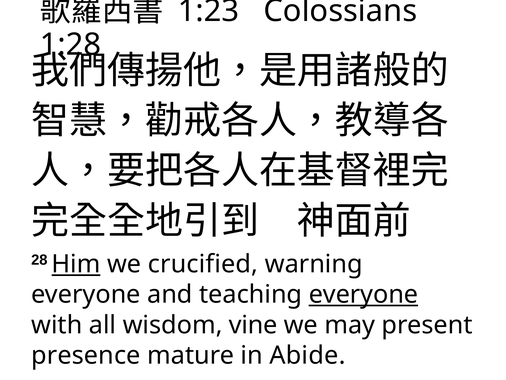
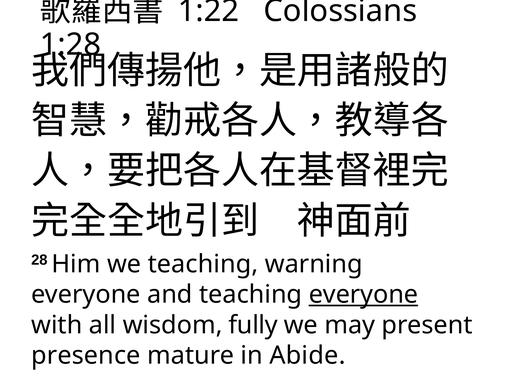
1:23: 1:23 -> 1:22
Him underline: present -> none
we crucified: crucified -> teaching
vine: vine -> fully
